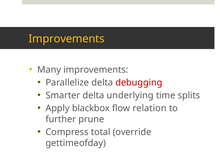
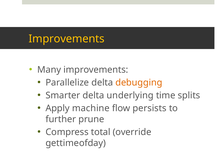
debugging colour: red -> orange
blackbox: blackbox -> machine
relation: relation -> persists
